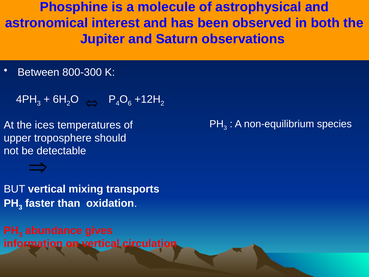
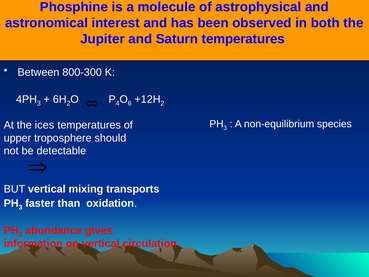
Saturn observations: observations -> temperatures
